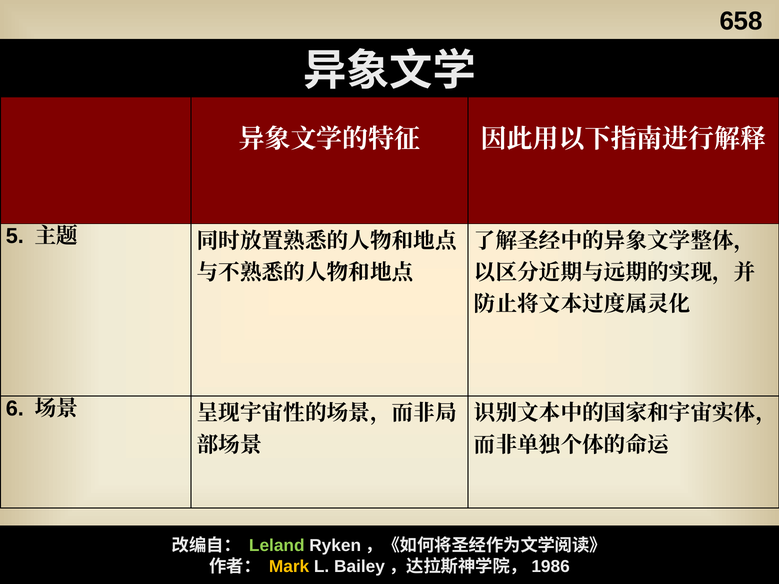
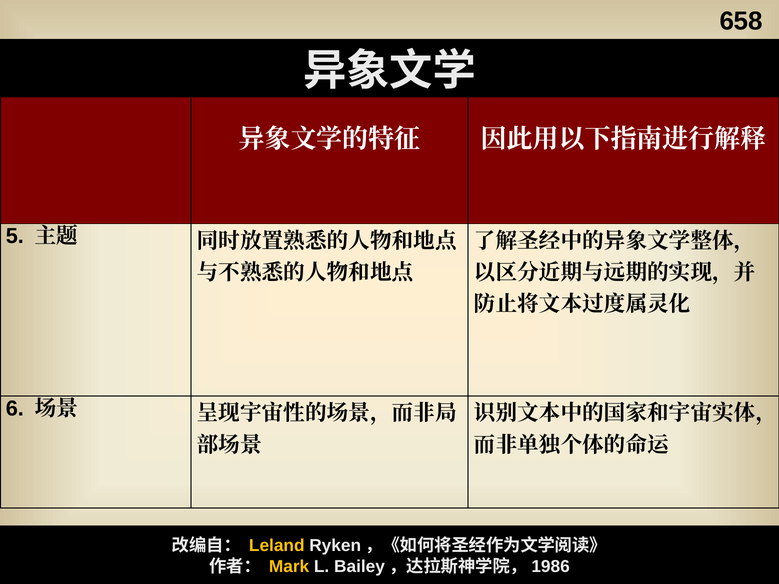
Leland colour: light green -> yellow
